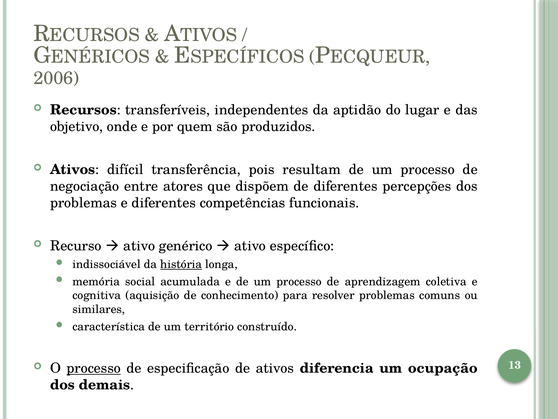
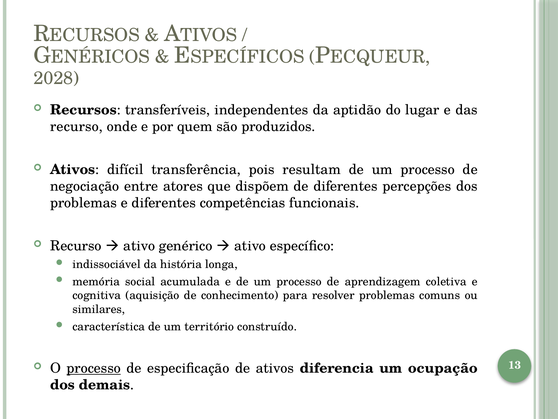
2006: 2006 -> 2028
objetivo at (77, 126): objetivo -> recurso
história underline: present -> none
